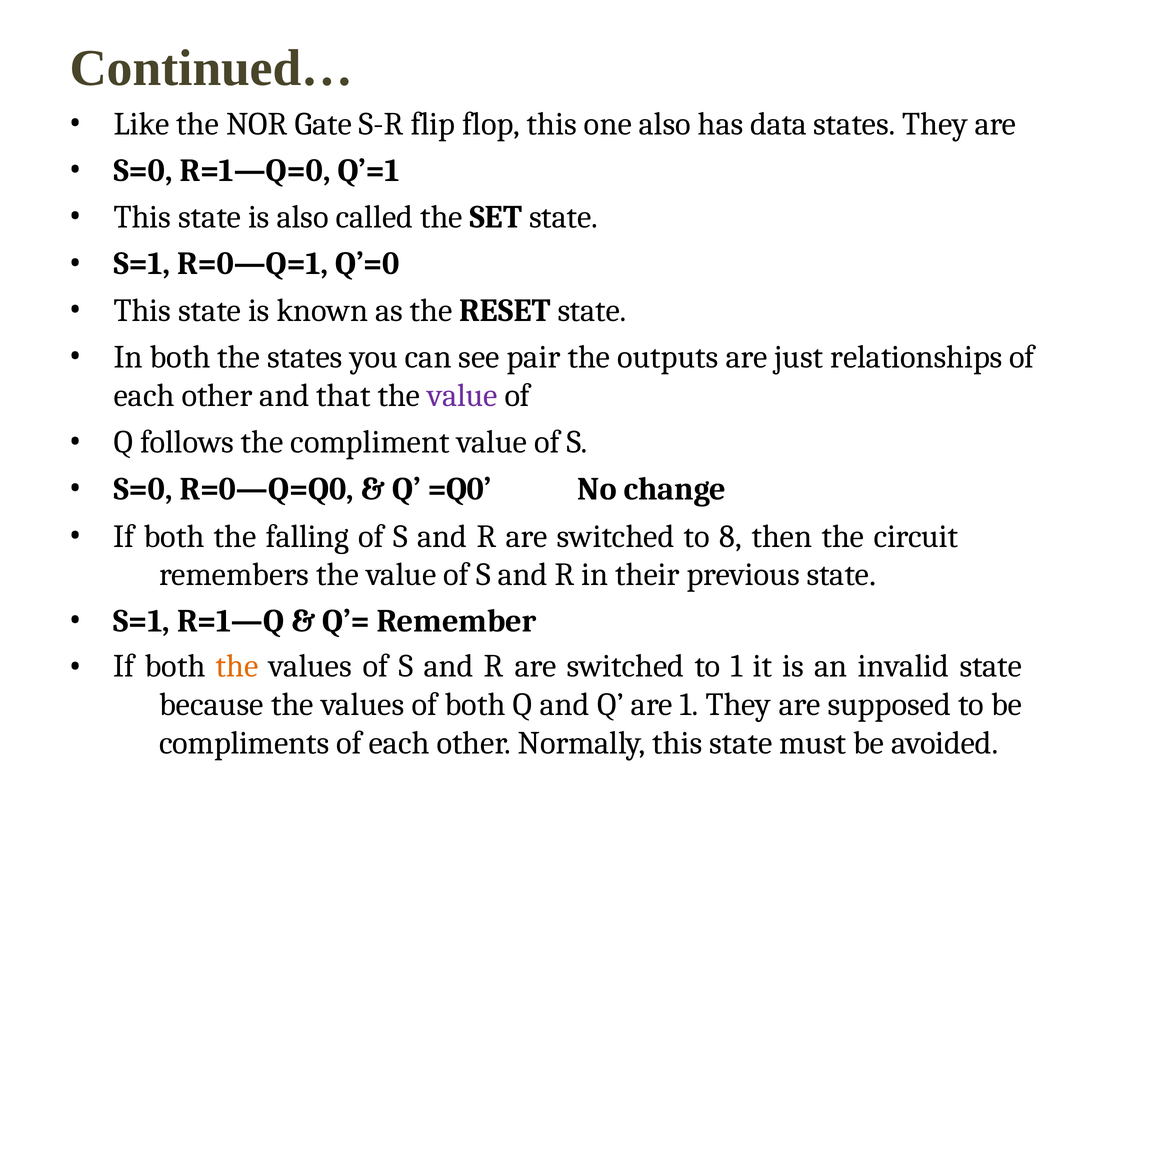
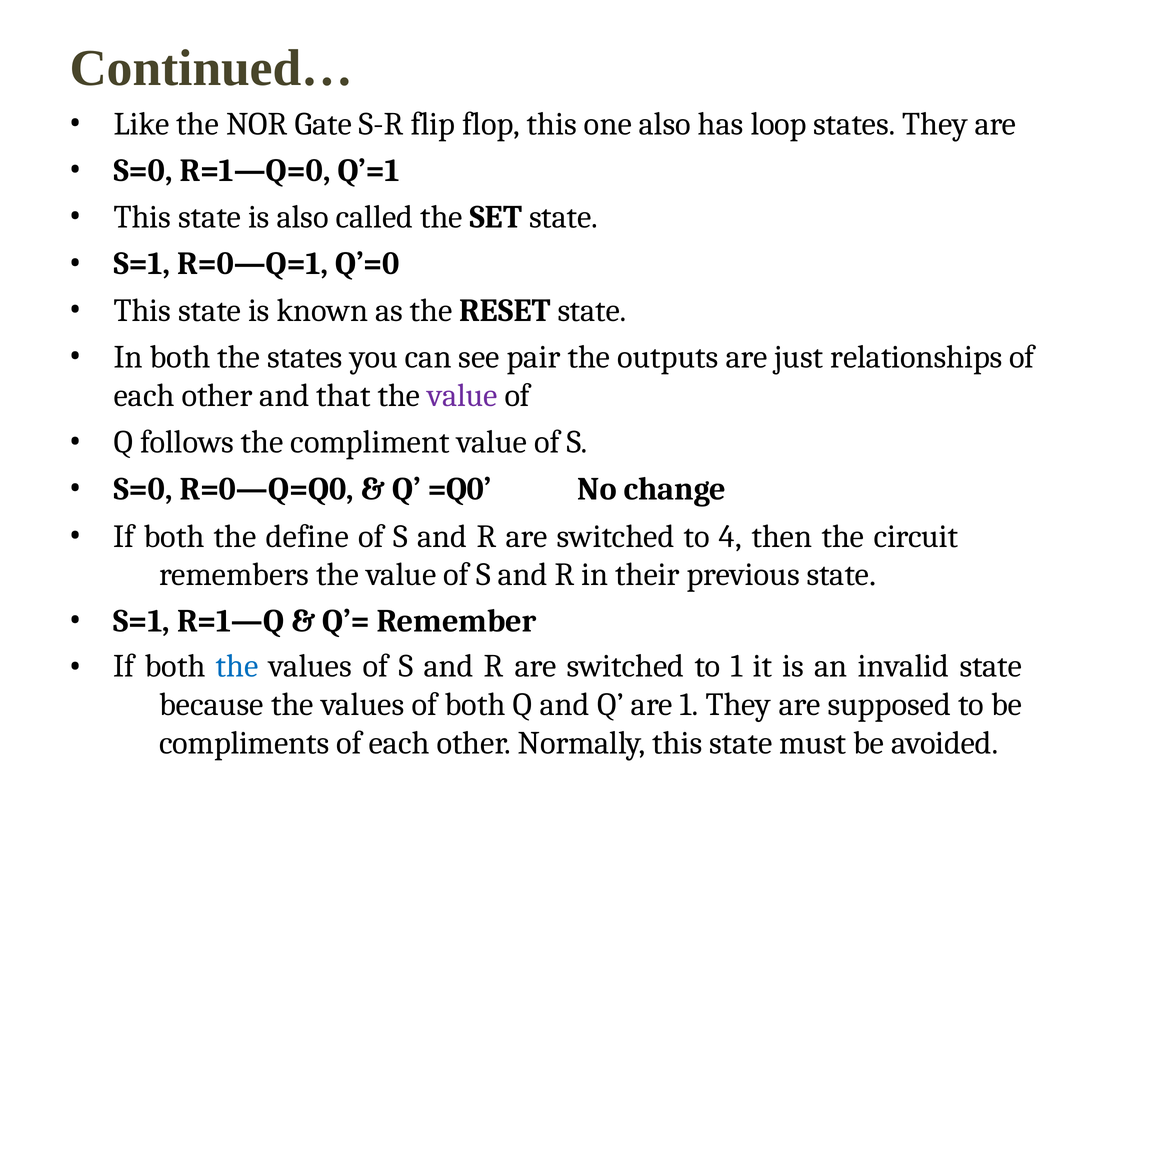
data: data -> loop
falling: falling -> define
8: 8 -> 4
the at (237, 666) colour: orange -> blue
